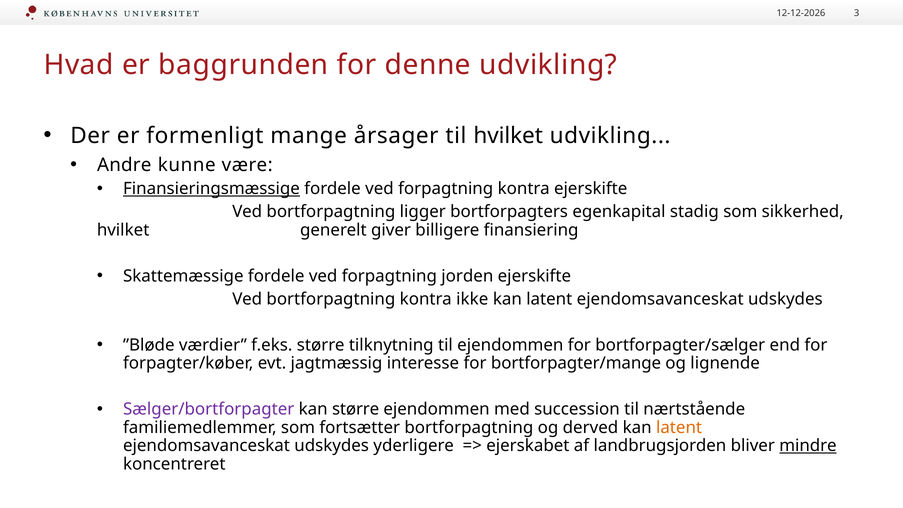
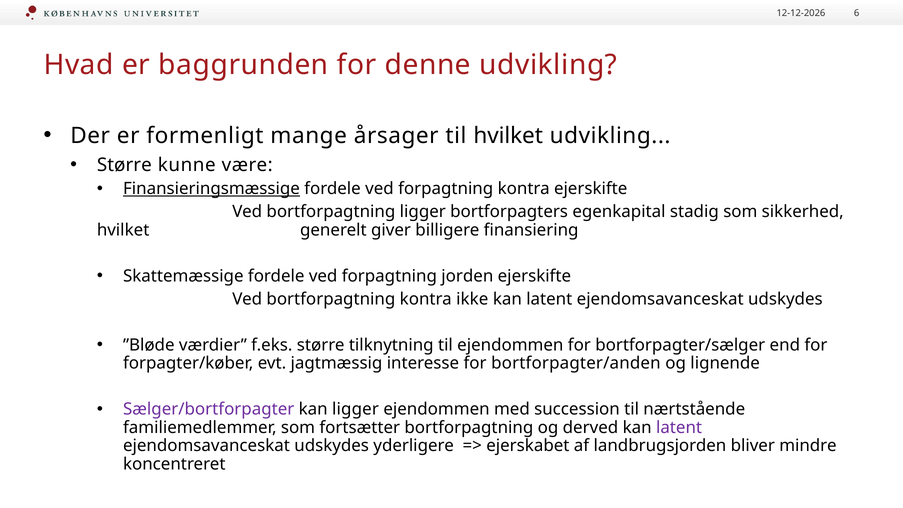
3: 3 -> 6
Andre at (124, 165): Andre -> Større
bortforpagter/mange: bortforpagter/mange -> bortforpagter/anden
kan større: større -> ligger
latent at (679, 427) colour: orange -> purple
mindre underline: present -> none
